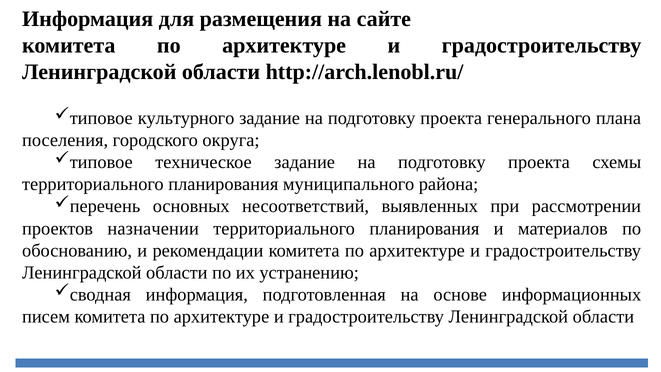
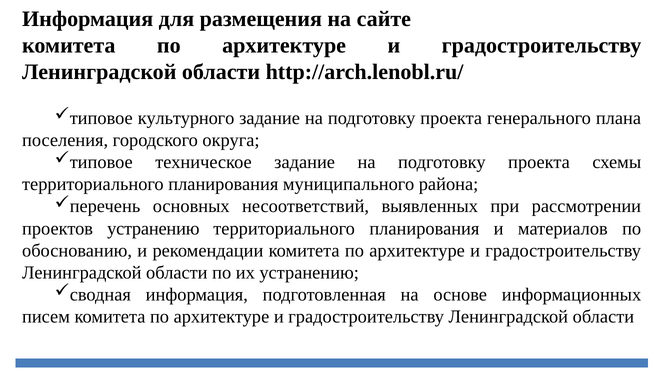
проектов назначении: назначении -> устранению
